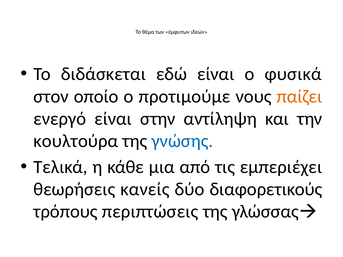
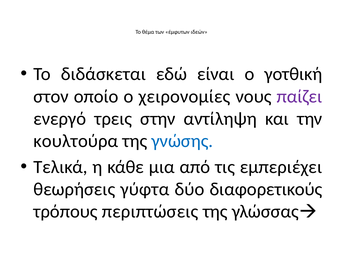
φυσικά: φυσικά -> γοτθική
προτιμούμε: προτιμούμε -> χειρονομίες
παίζει colour: orange -> purple
ενεργό είναι: είναι -> τρεις
κανείς: κανείς -> γύφτα
